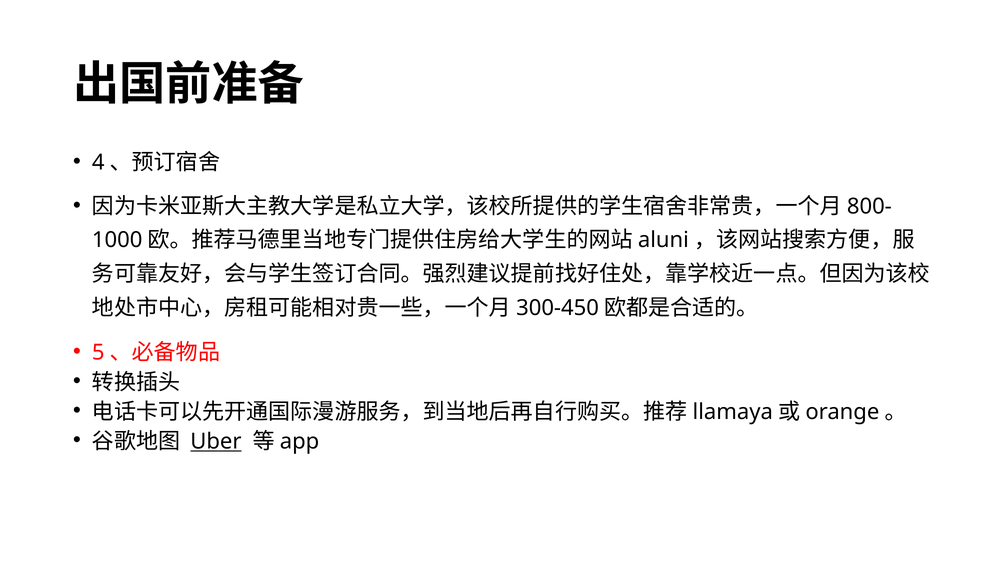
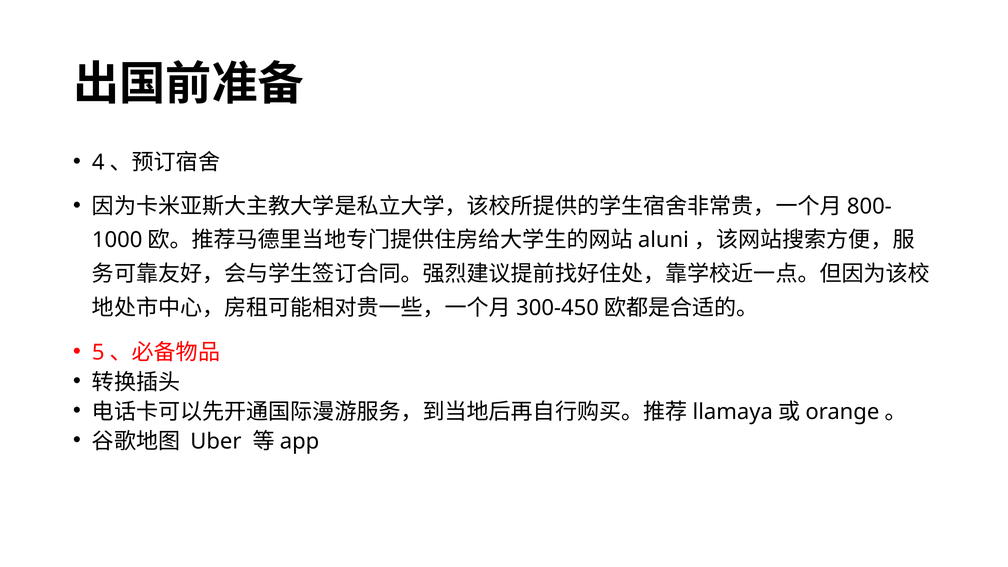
Uber underline: present -> none
